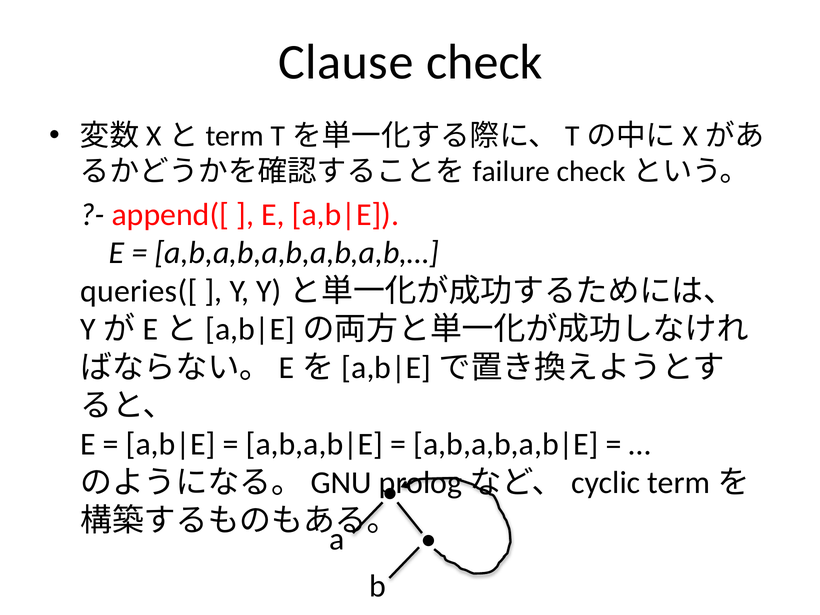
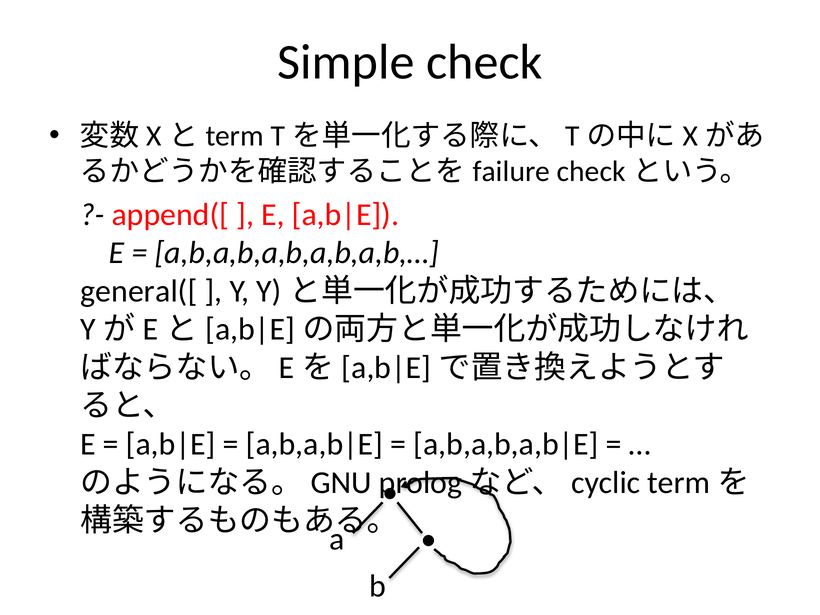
Clause: Clause -> Simple
queries([: queries([ -> general([
